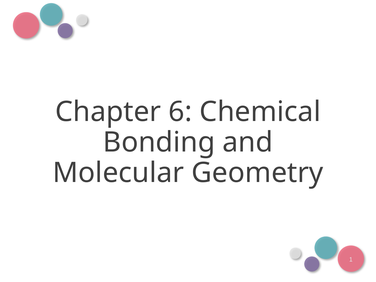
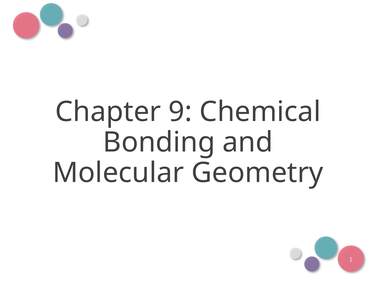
6: 6 -> 9
